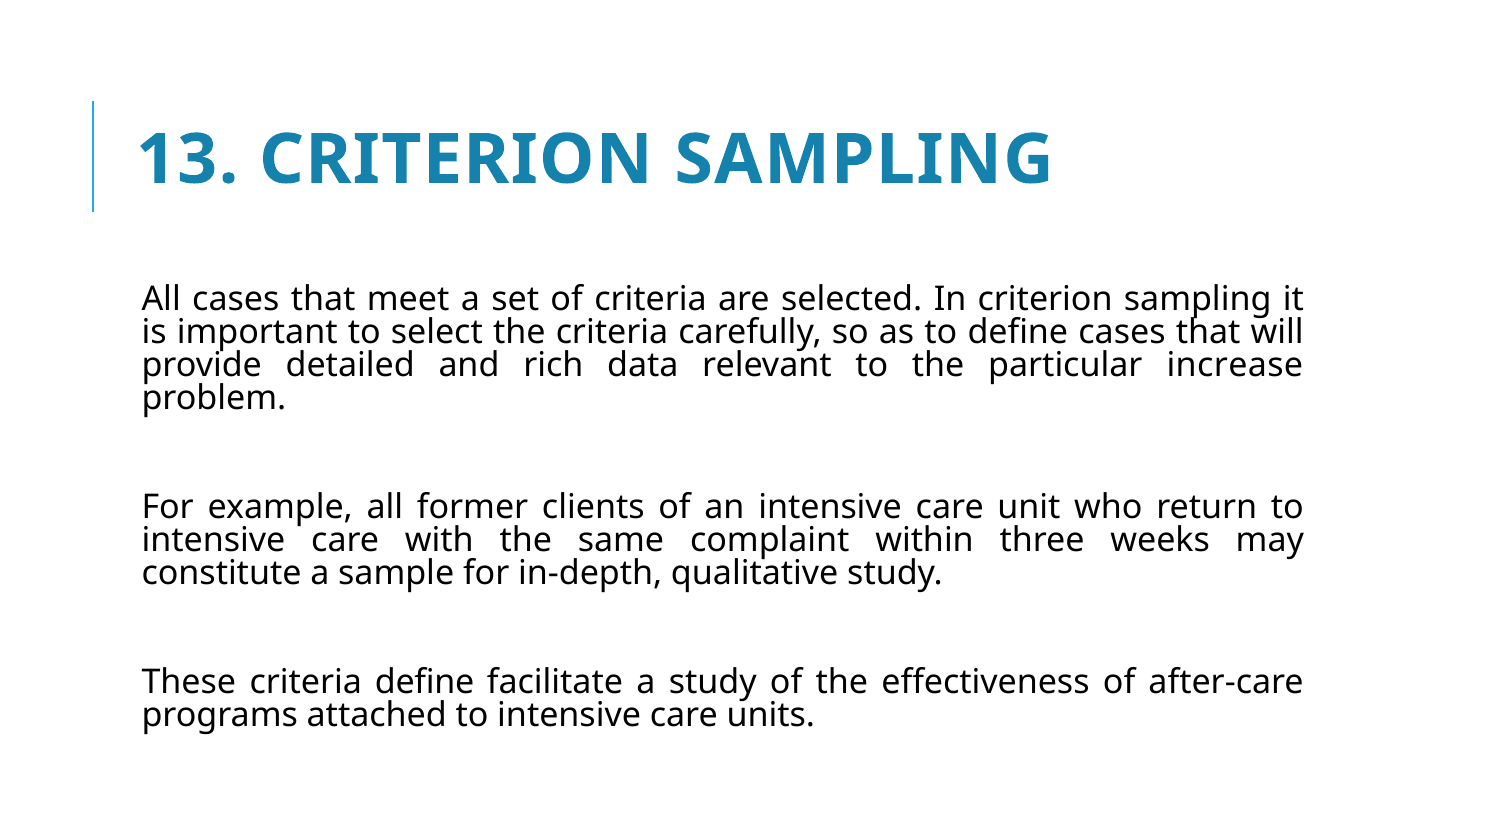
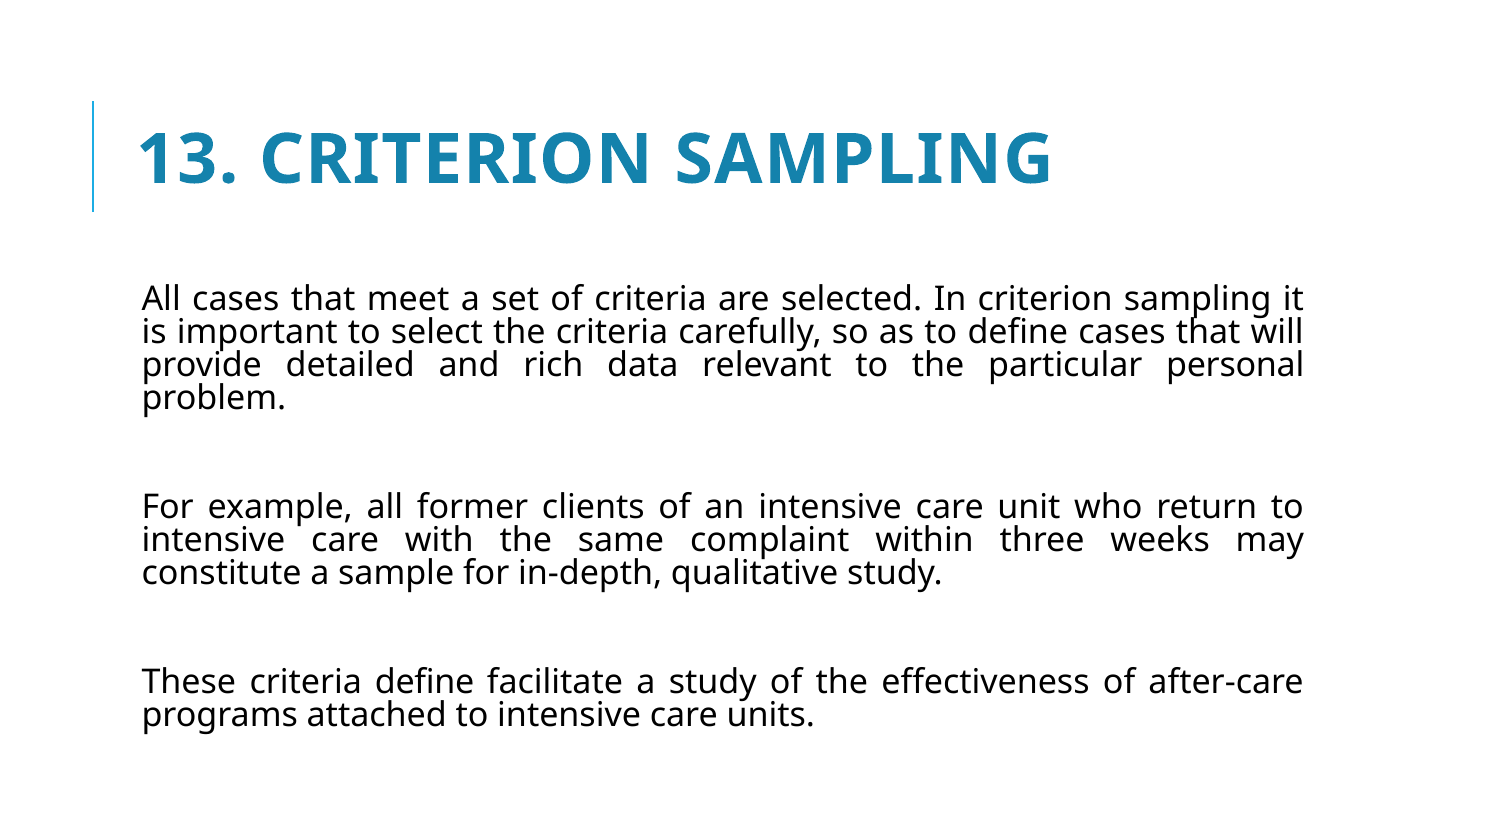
increase: increase -> personal
